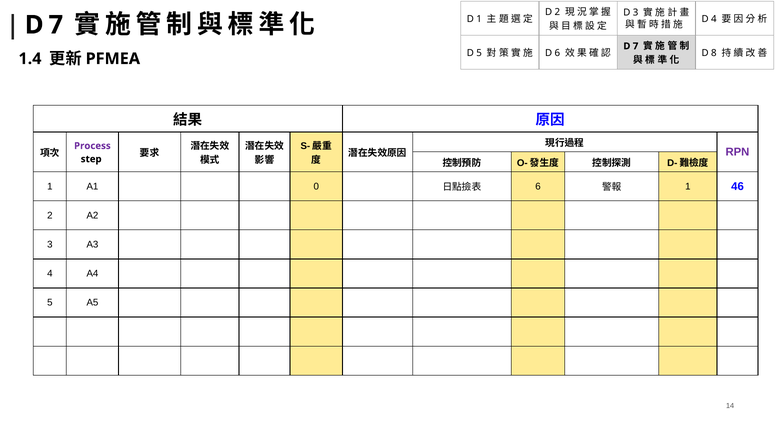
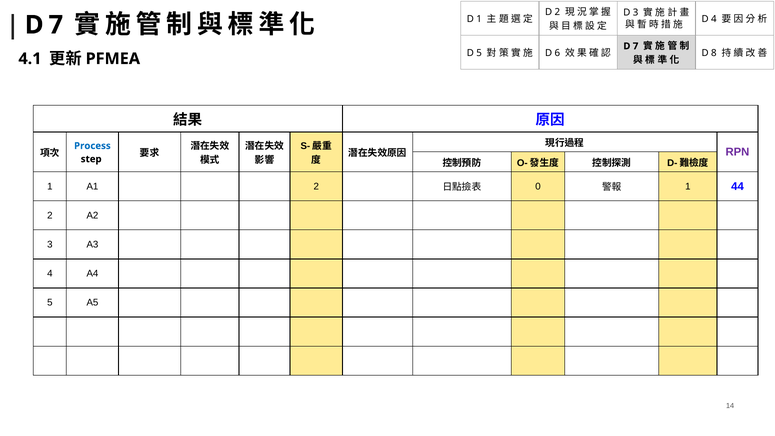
1.4: 1.4 -> 4.1
Process colour: purple -> blue
A1 0: 0 -> 2
6: 6 -> 0
46: 46 -> 44
